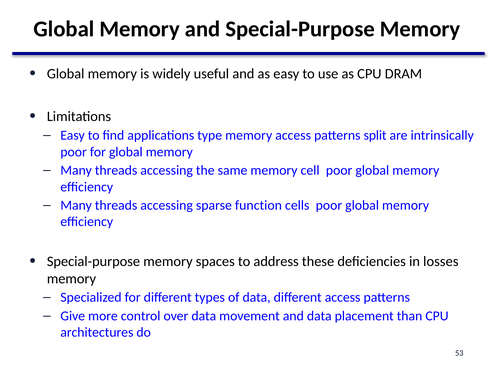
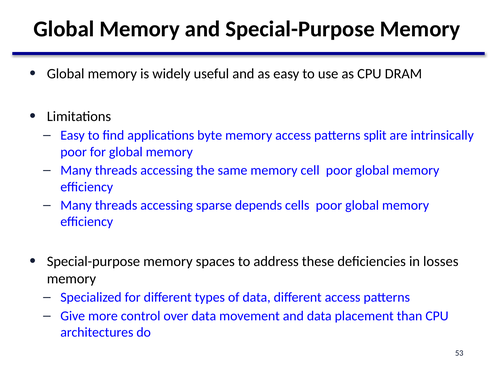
type: type -> byte
function: function -> depends
